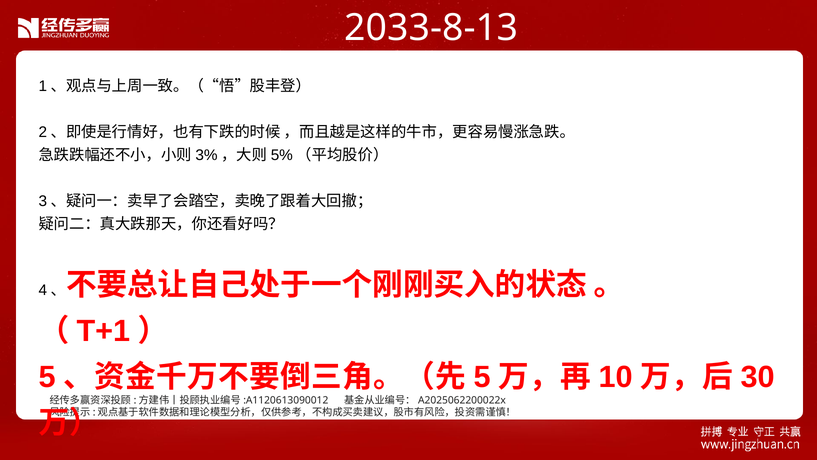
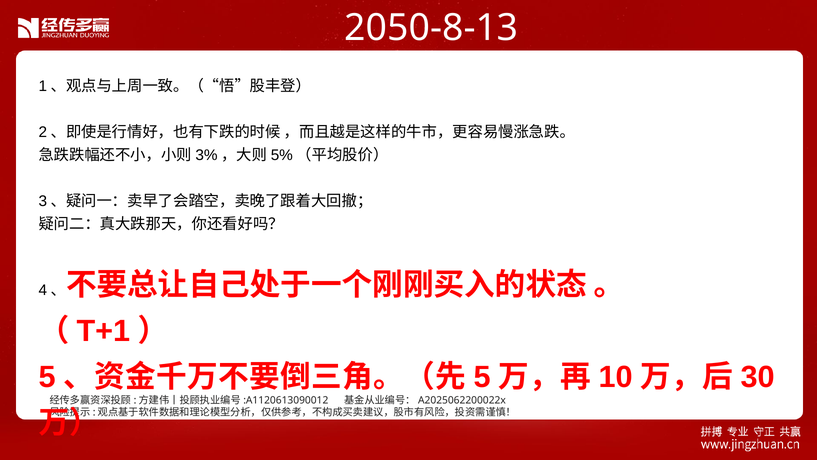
2033-8-13: 2033-8-13 -> 2050-8-13
